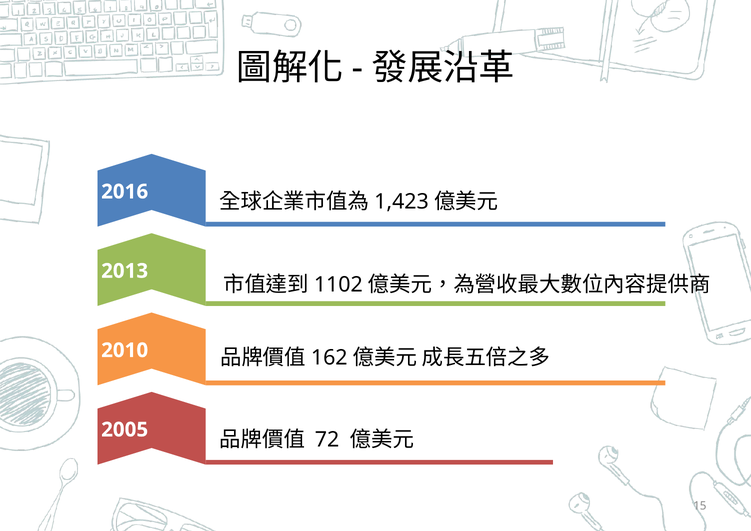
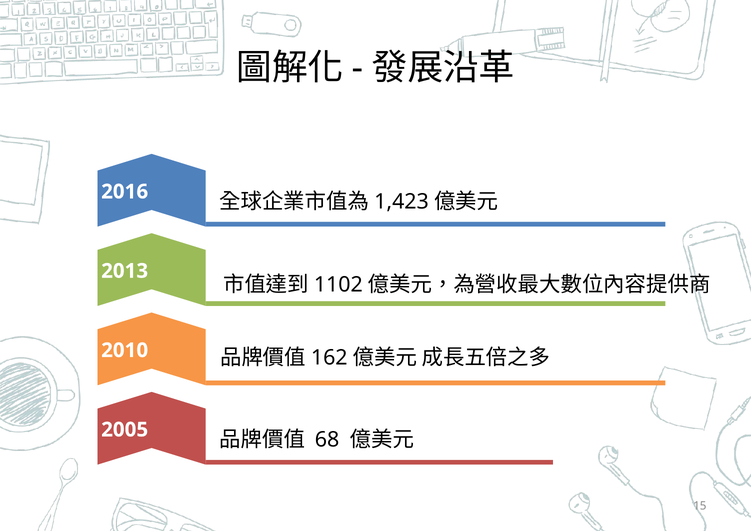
72: 72 -> 68
